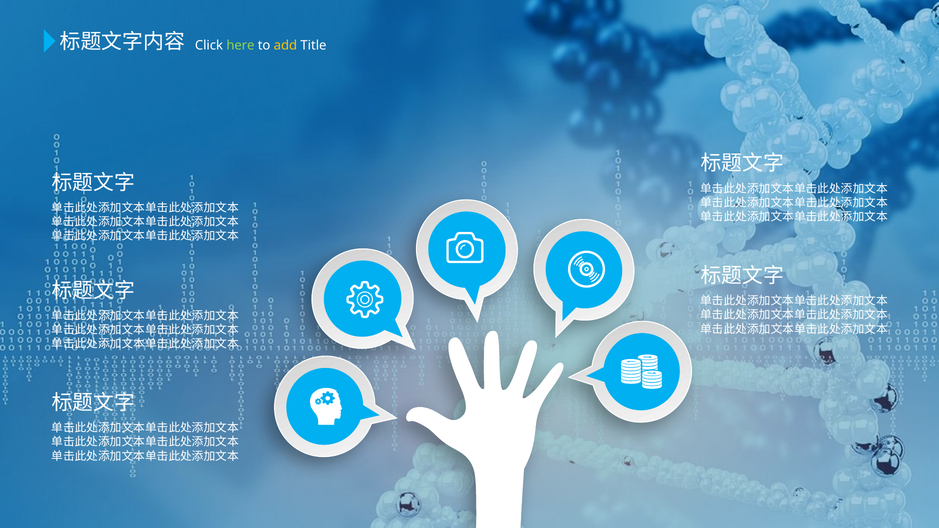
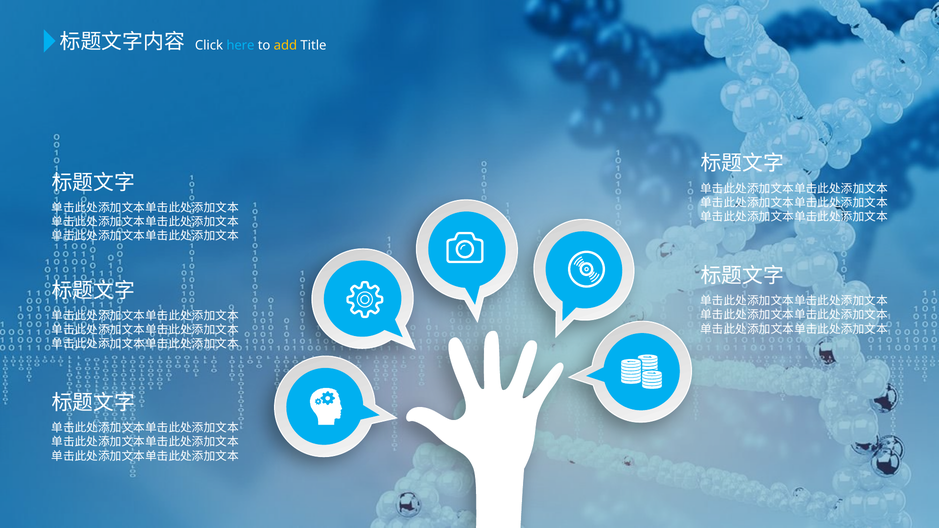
here colour: light green -> light blue
